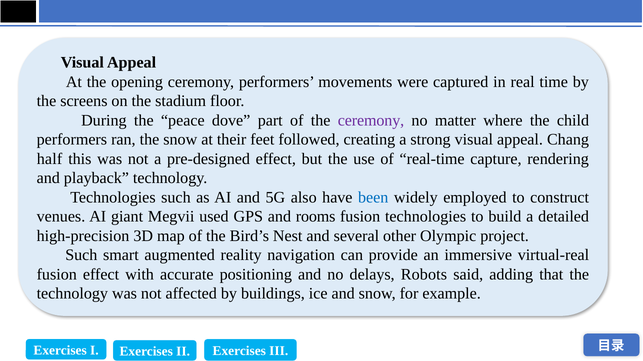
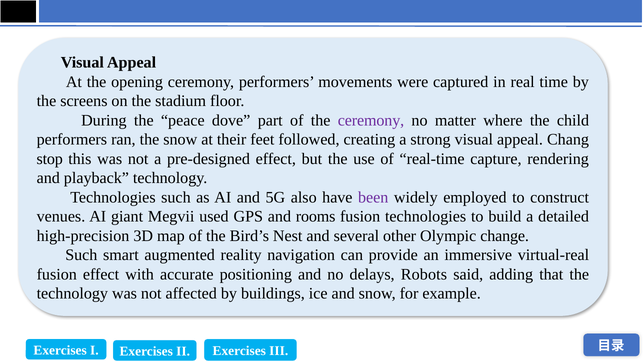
half: half -> stop
been colour: blue -> purple
project: project -> change
